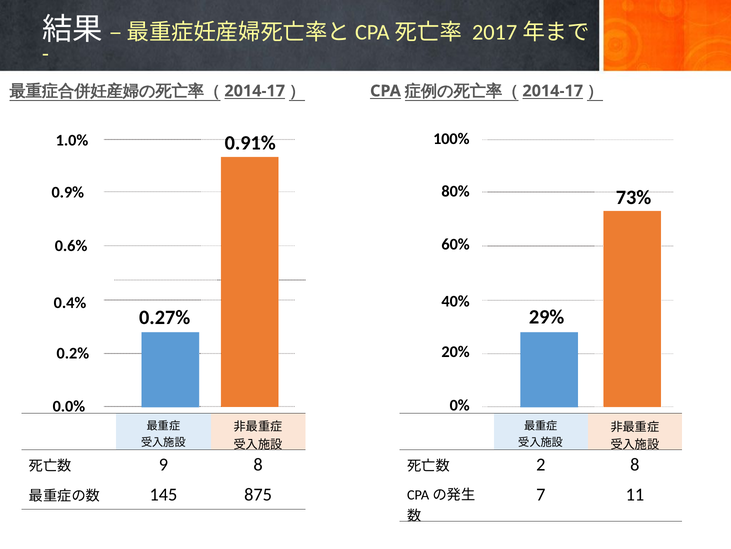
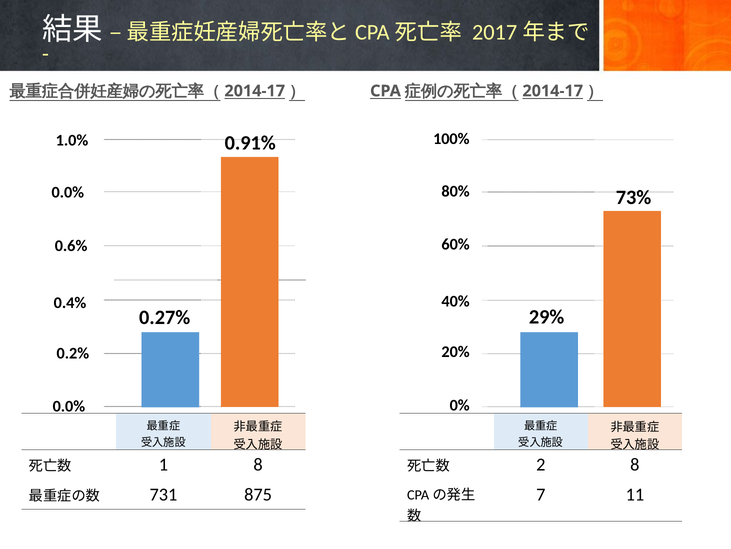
0.9% at (68, 192): 0.9% -> 0.0%
9: 9 -> 1
145: 145 -> 731
